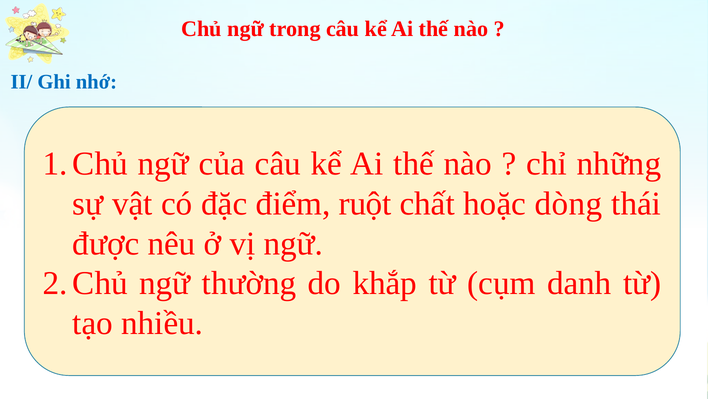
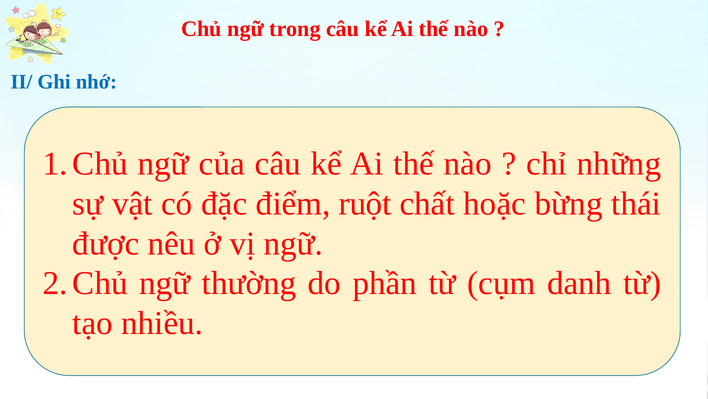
dòng: dòng -> bừng
khắp: khắp -> phần
